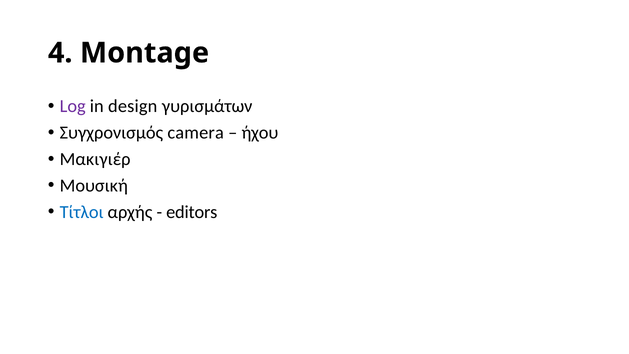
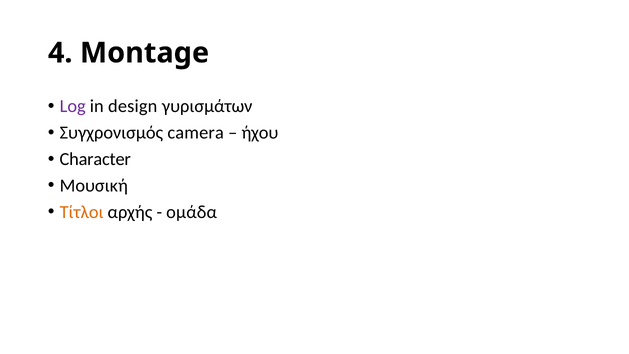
Μακιγιέρ: Μακιγιέρ -> Character
Τίτλοι colour: blue -> orange
editors: editors -> ομάδα
